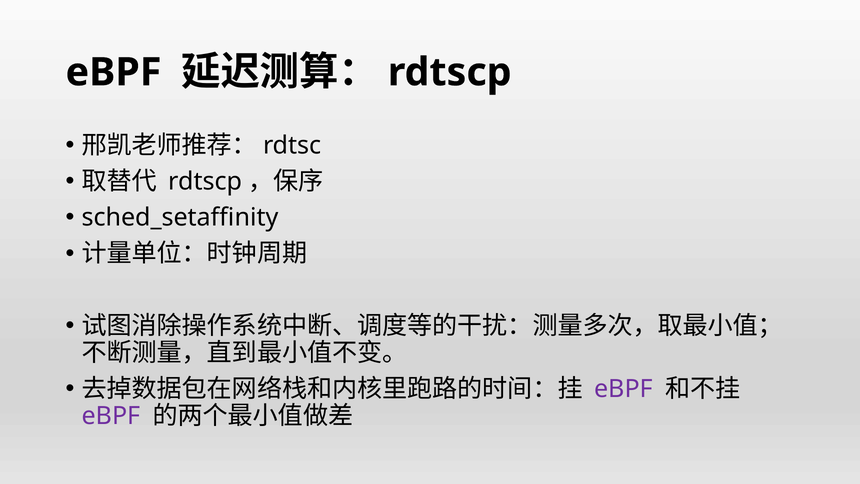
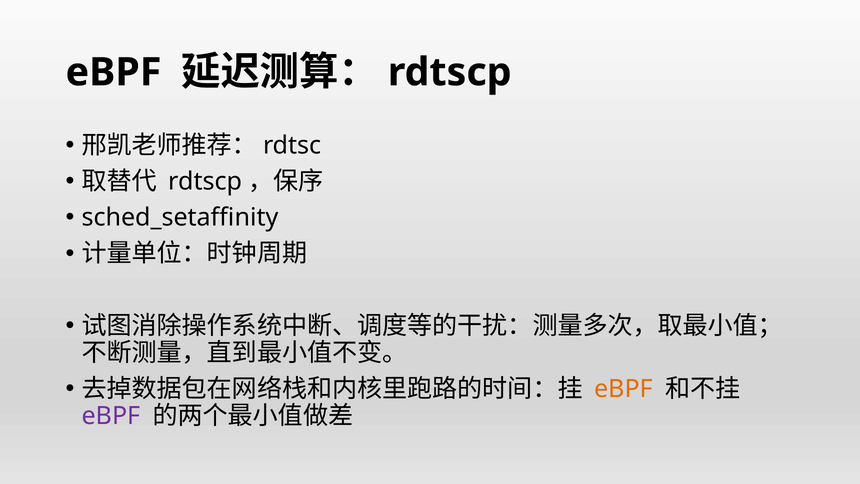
eBPF at (624, 389) colour: purple -> orange
